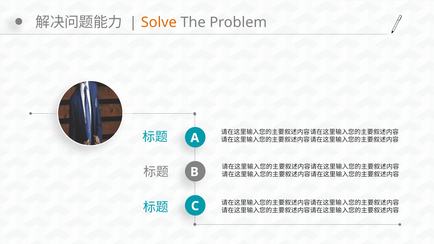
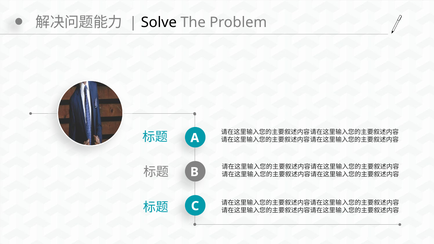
Solve colour: orange -> black
